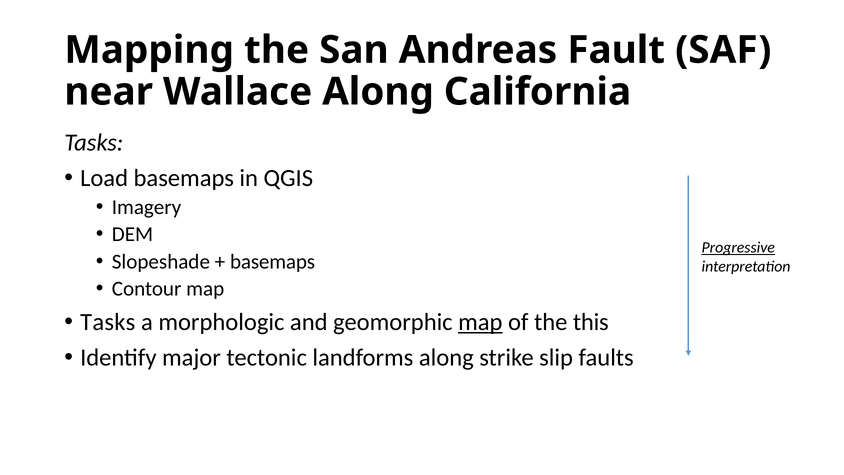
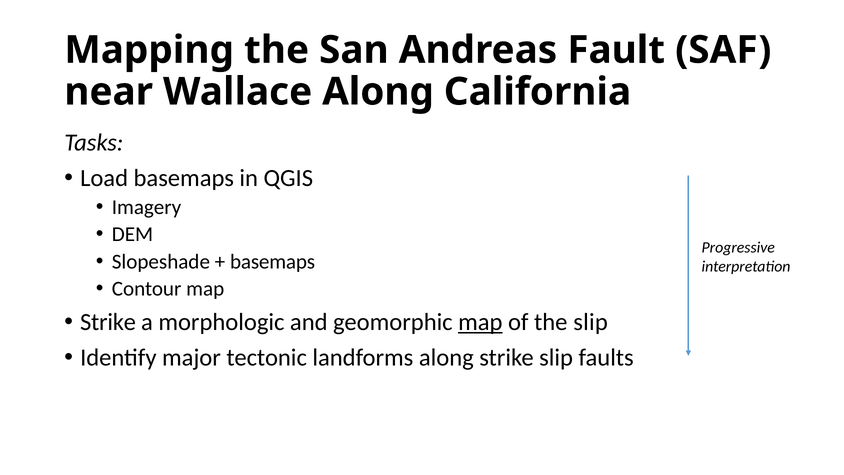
Progressive underline: present -> none
Tasks at (108, 322): Tasks -> Strike
the this: this -> slip
